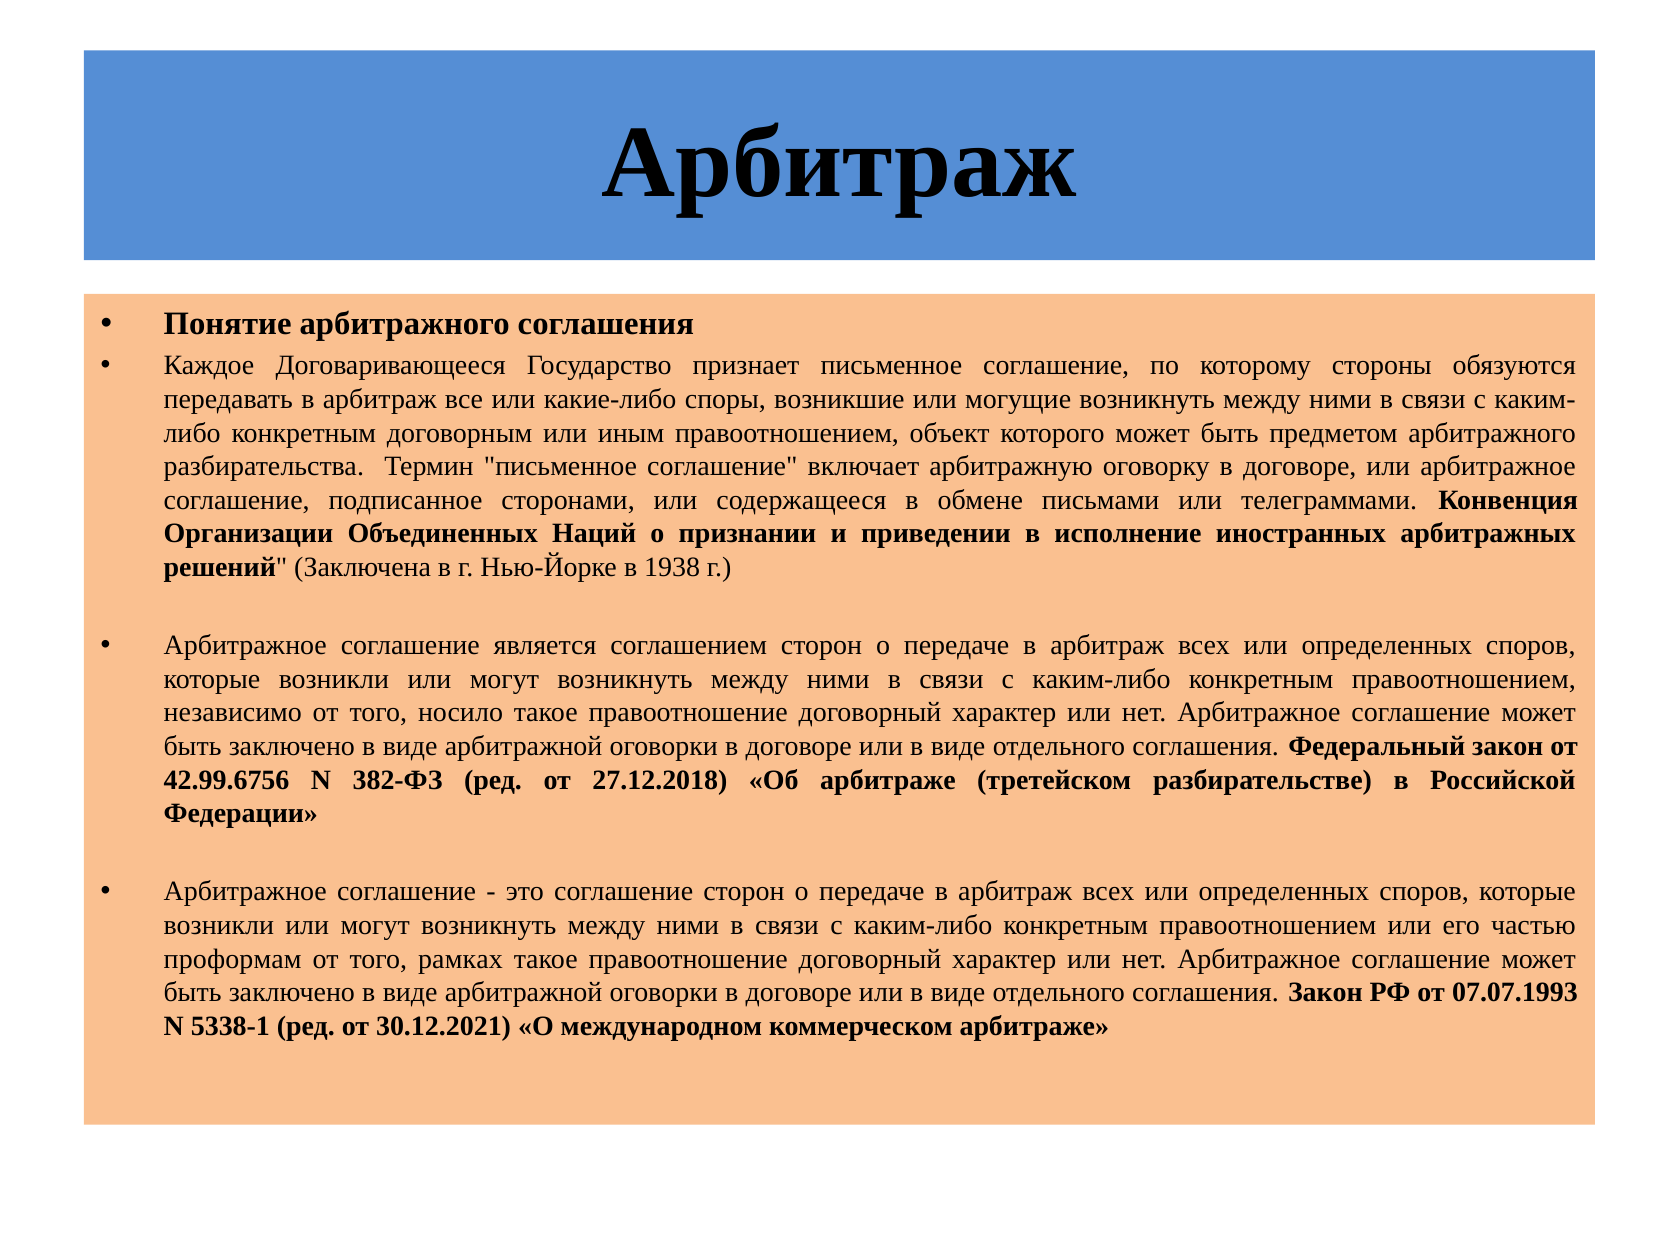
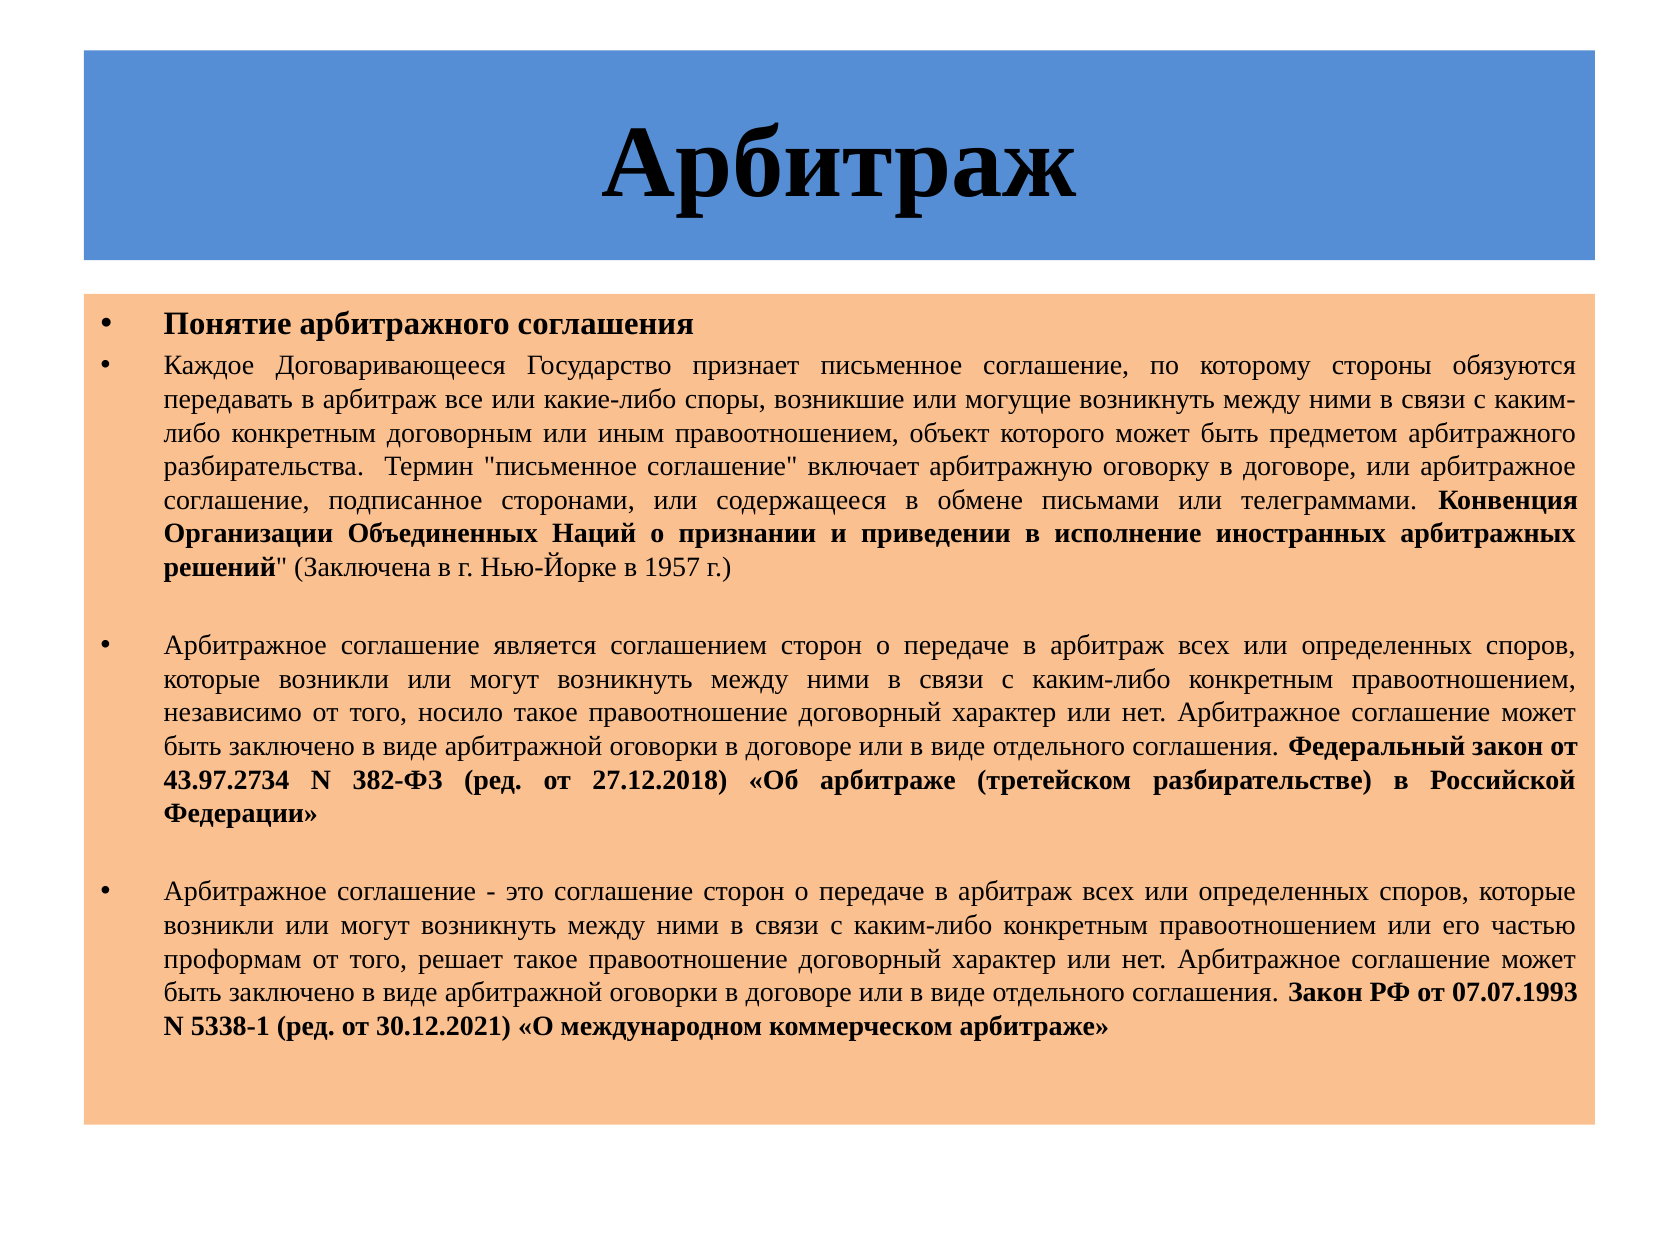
1938: 1938 -> 1957
42.99.6756: 42.99.6756 -> 43.97.2734
рамках: рамках -> решает
